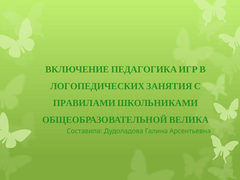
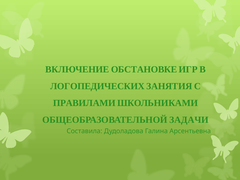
ПЕДАГОГИКА: ПЕДАГОГИКА -> ОБСТАНОВКЕ
ВЕЛИКА: ВЕЛИКА -> ЗАДАЧИ
